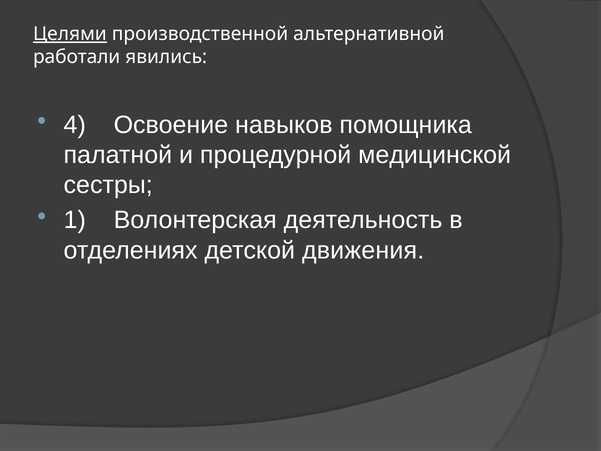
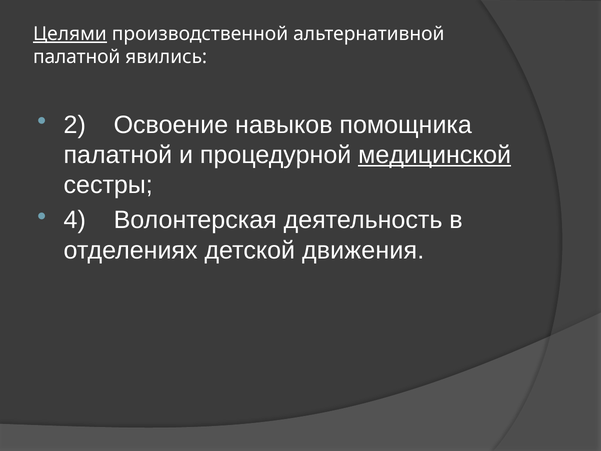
работали at (77, 57): работали -> палатной
4: 4 -> 2
медицинской underline: none -> present
1: 1 -> 4
